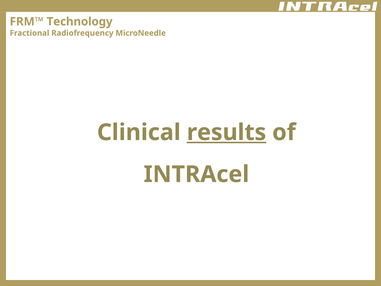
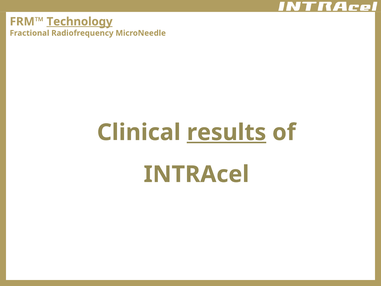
Technology underline: none -> present
